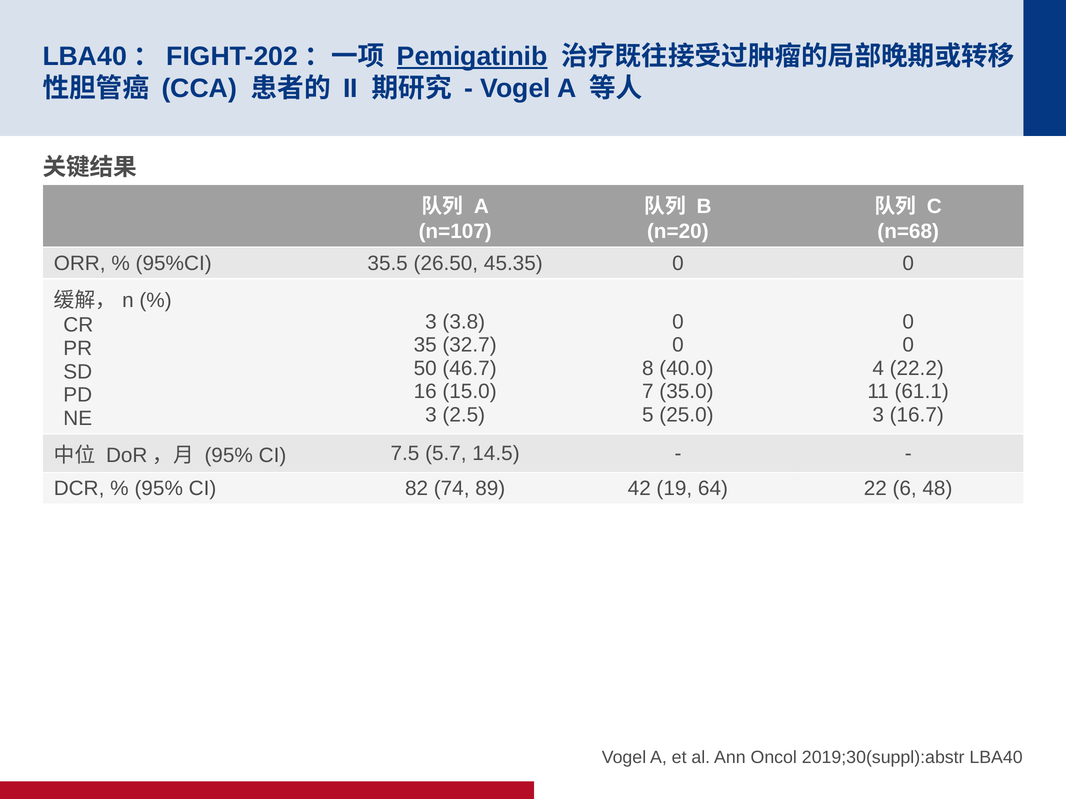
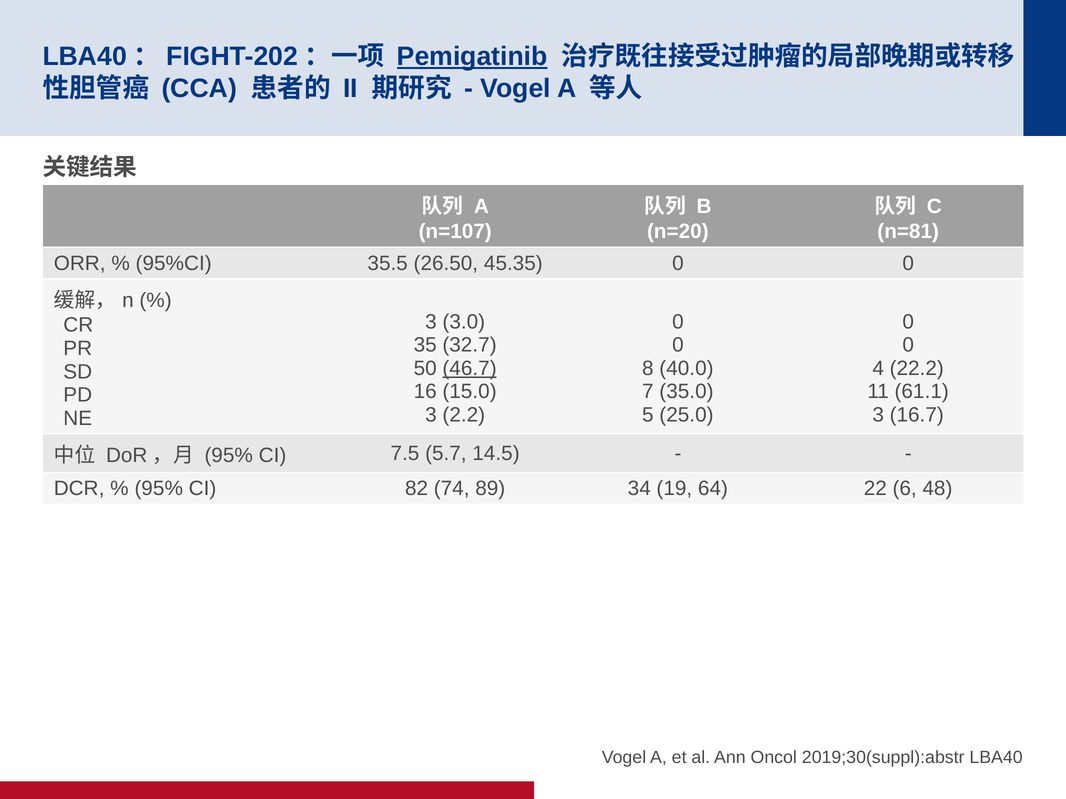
n=68: n=68 -> n=81
3.8: 3.8 -> 3.0
46.7 underline: none -> present
2.5: 2.5 -> 2.2
42: 42 -> 34
